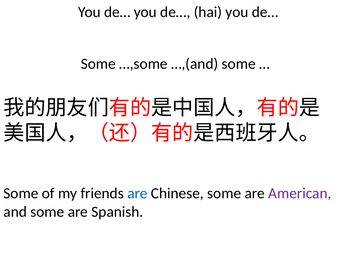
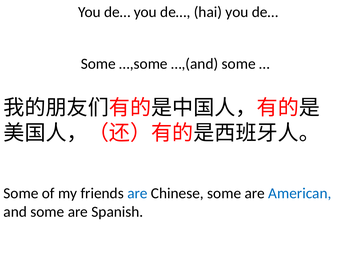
American colour: purple -> blue
